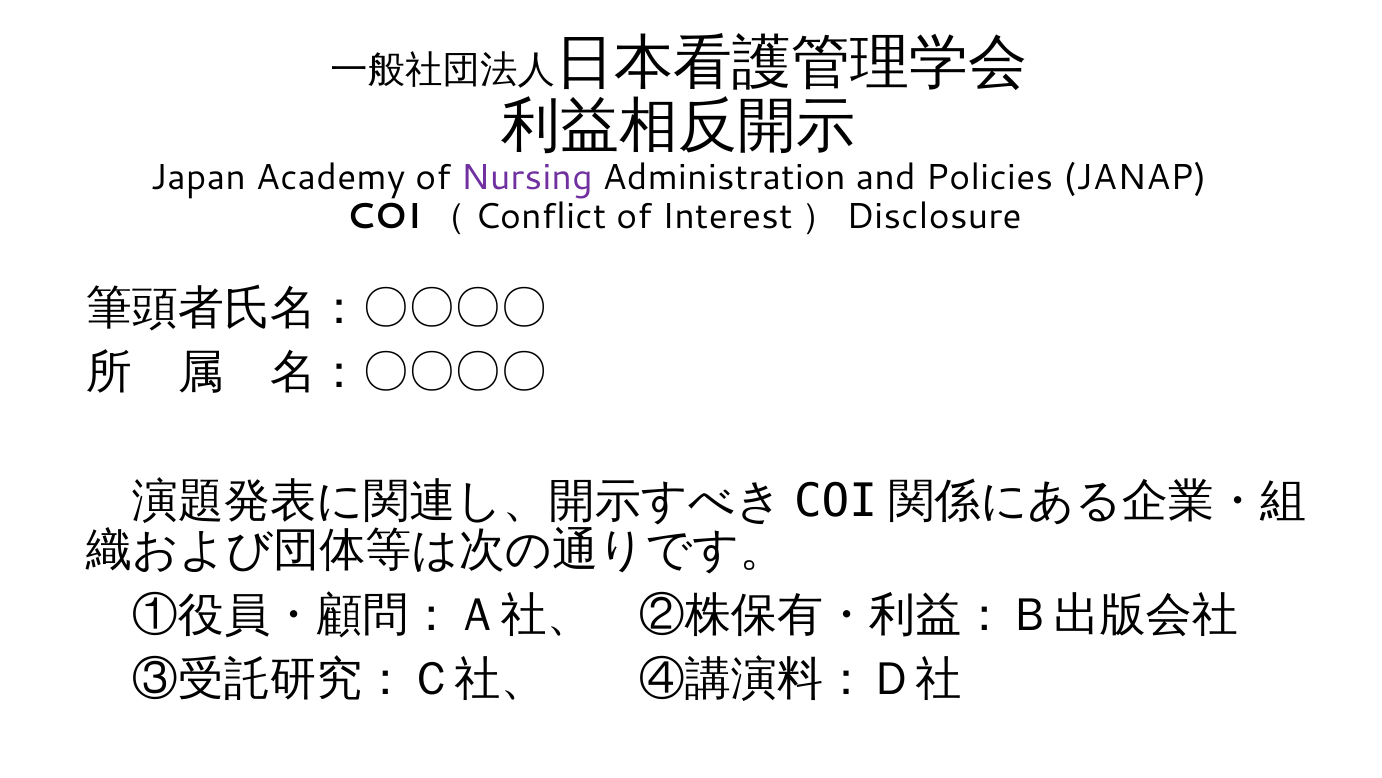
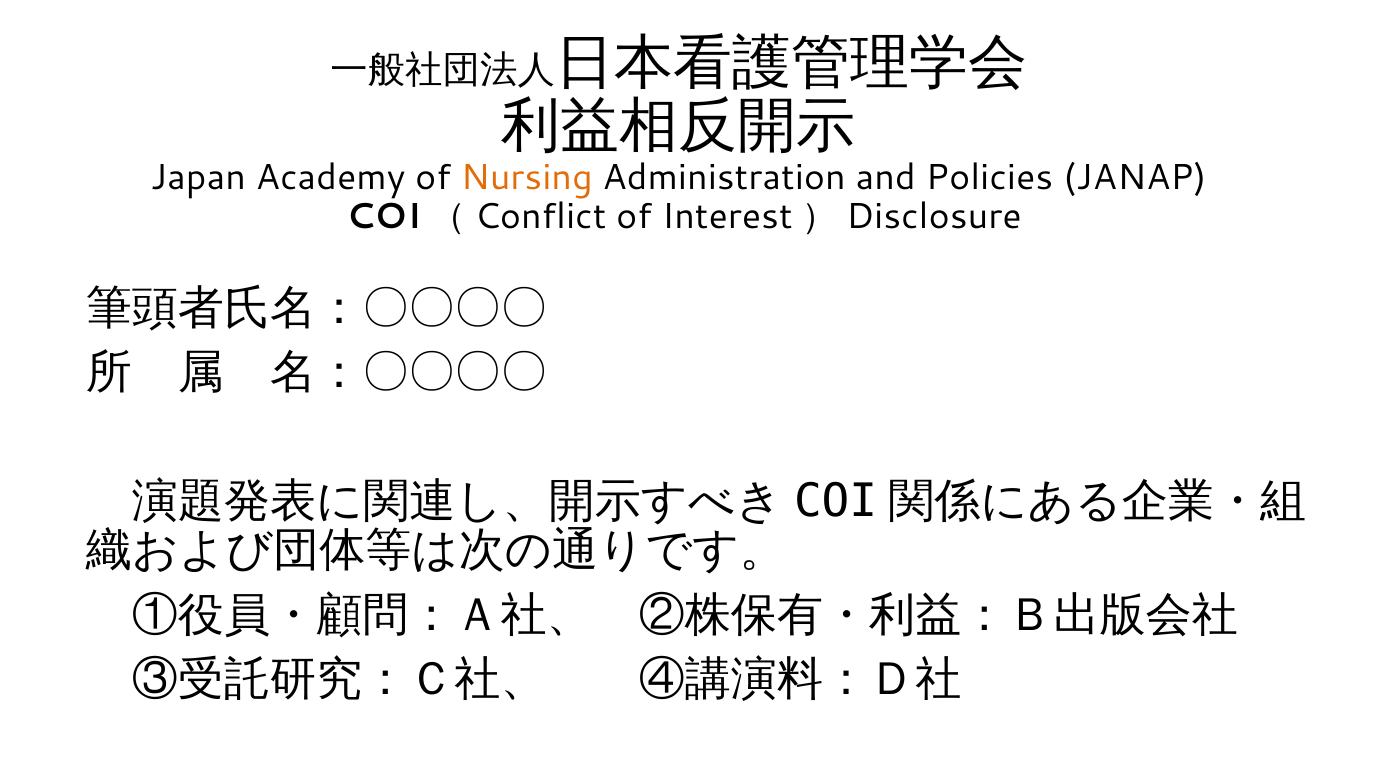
Nursing colour: purple -> orange
